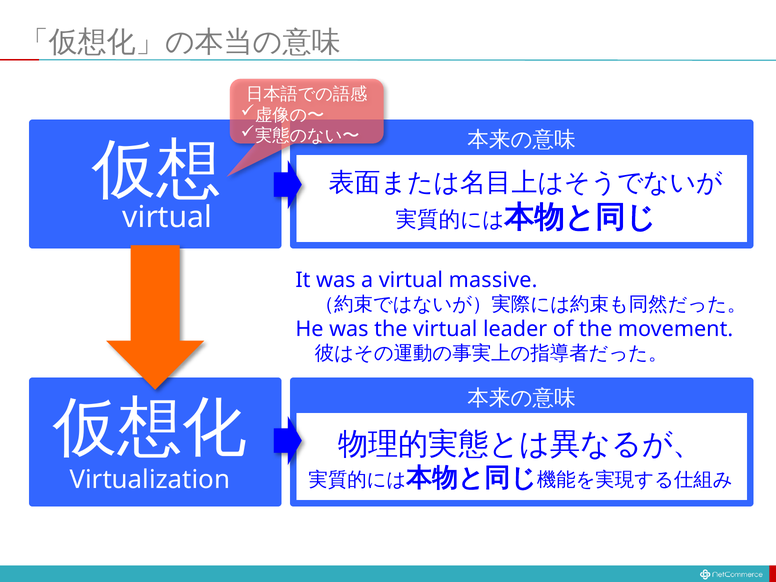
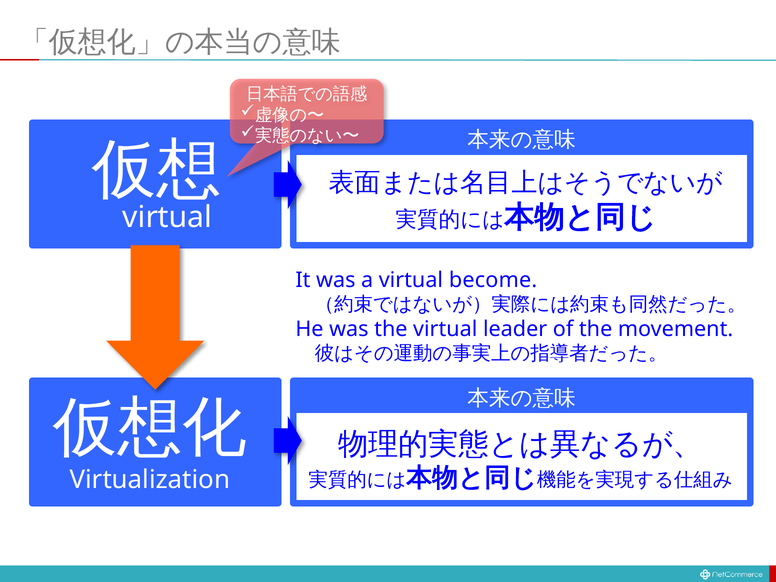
massive: massive -> become
